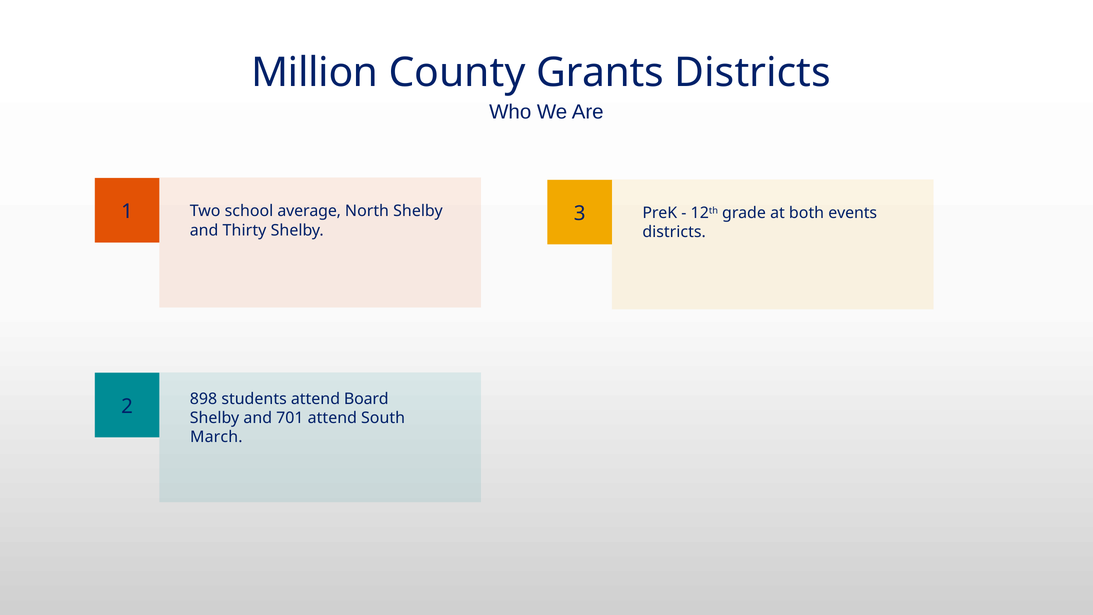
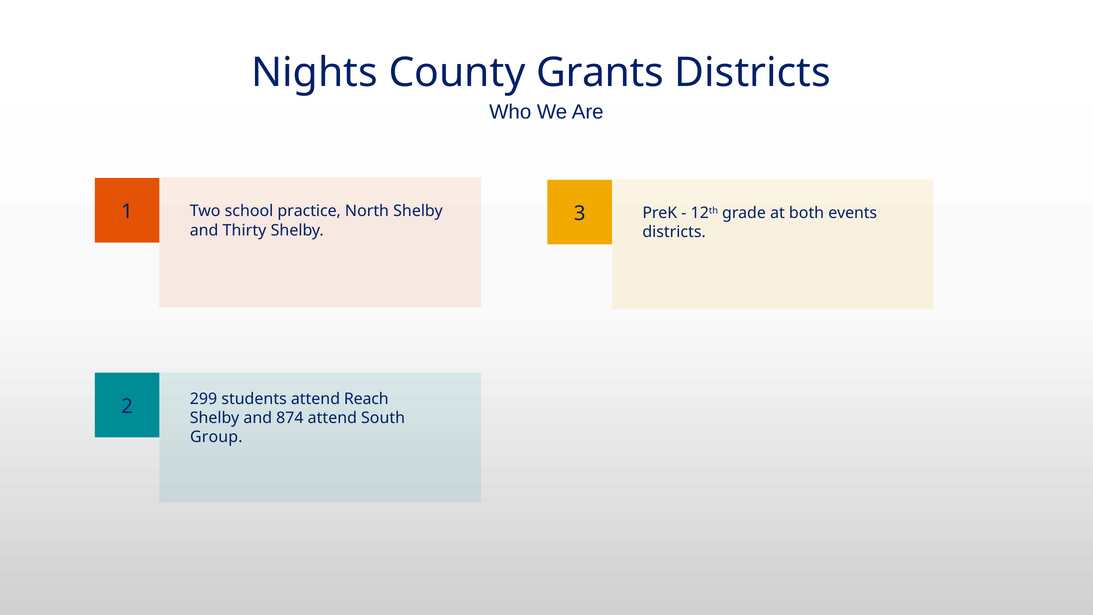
Million: Million -> Nights
average: average -> practice
898: 898 -> 299
Board: Board -> Reach
701: 701 -> 874
March: March -> Group
